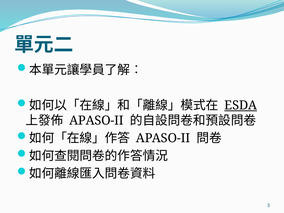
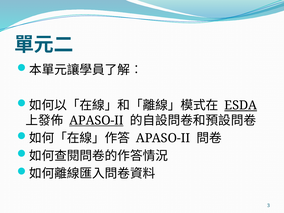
APASO-II at (96, 120) underline: none -> present
